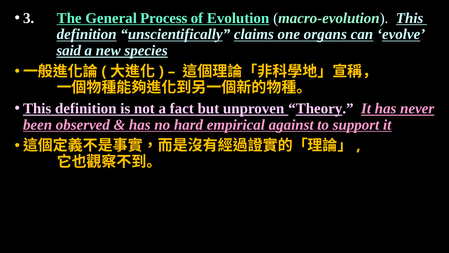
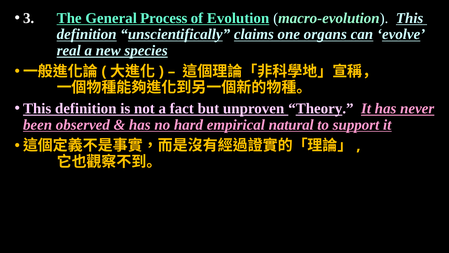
said: said -> real
against: against -> natural
